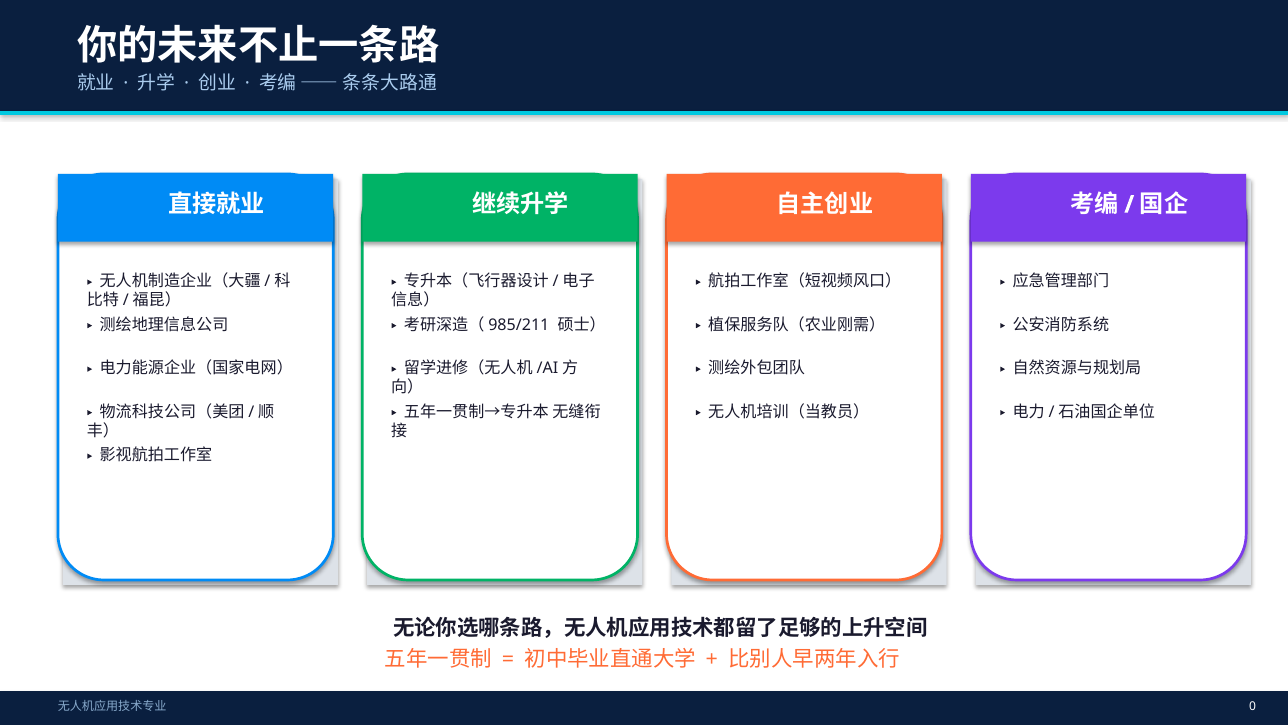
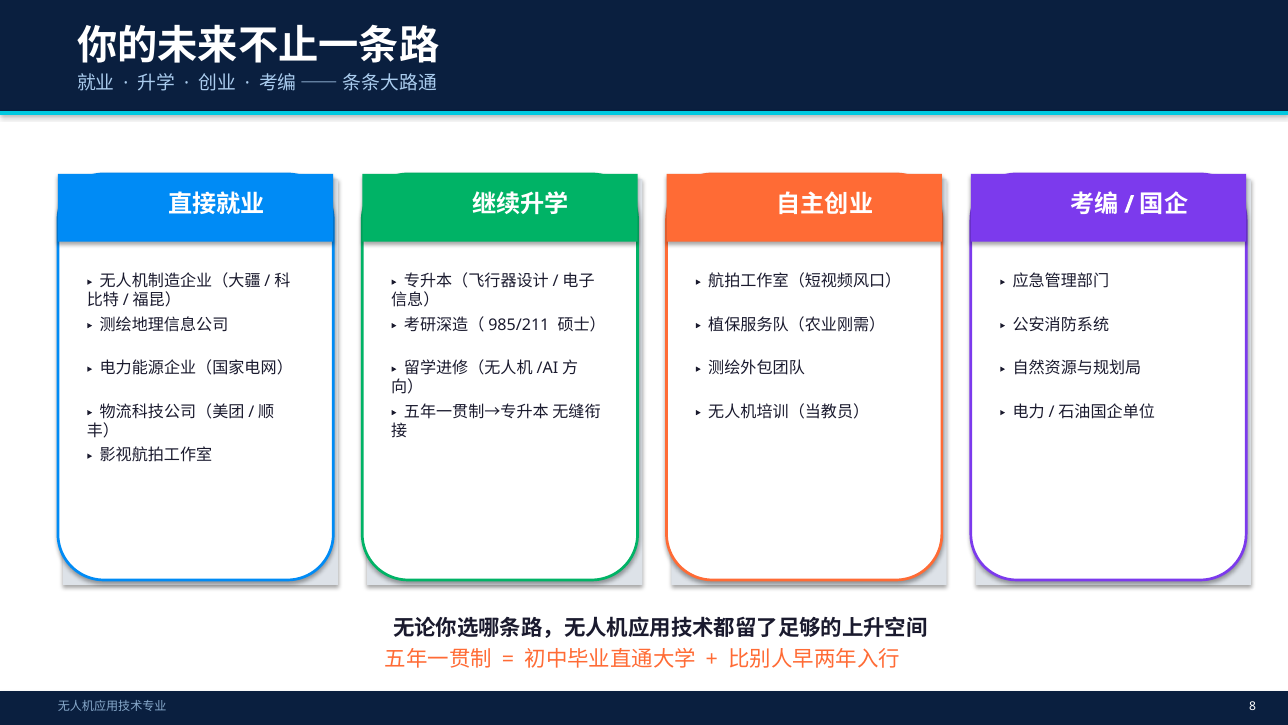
0: 0 -> 8
